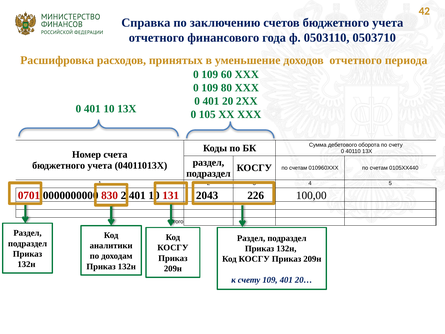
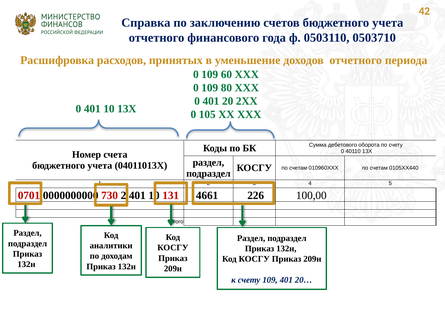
830: 830 -> 730
2043: 2043 -> 4661
